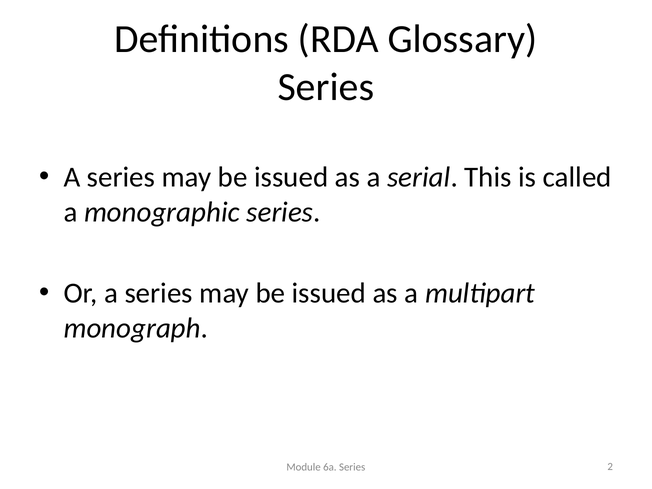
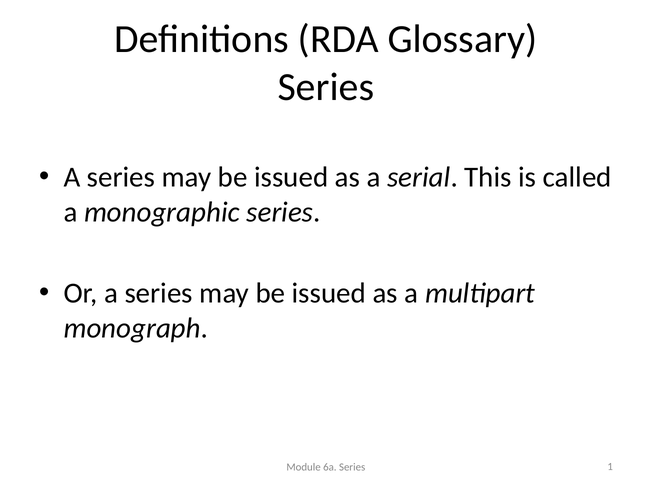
2: 2 -> 1
